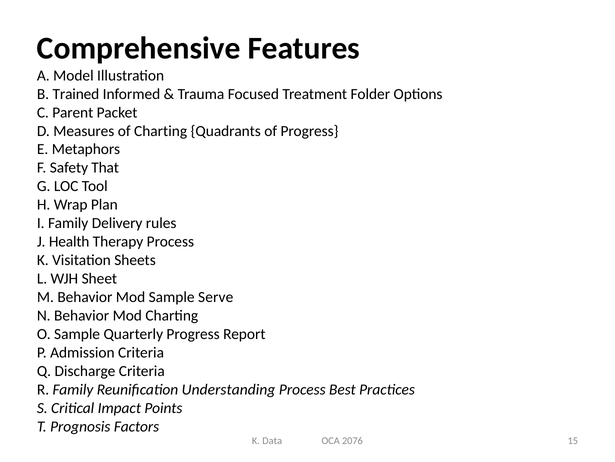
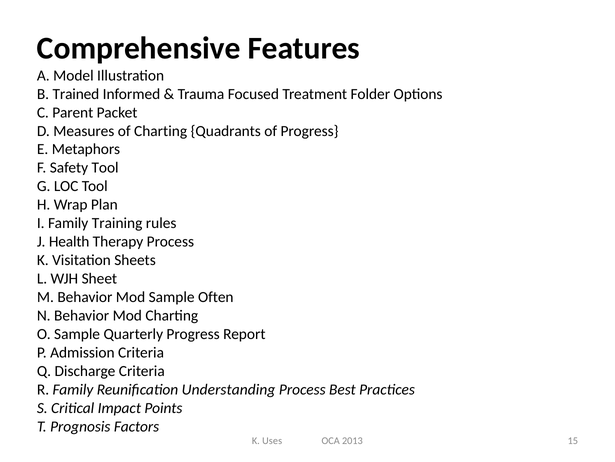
Safety That: That -> Tool
Delivery: Delivery -> Training
Serve: Serve -> Often
Data: Data -> Uses
2076: 2076 -> 2013
